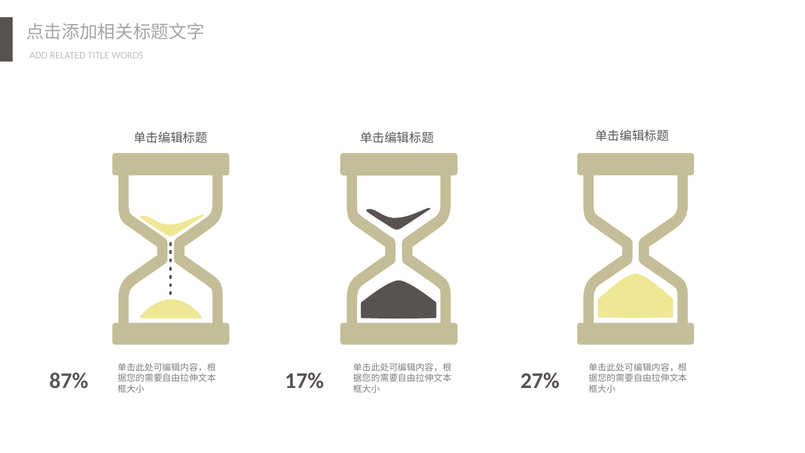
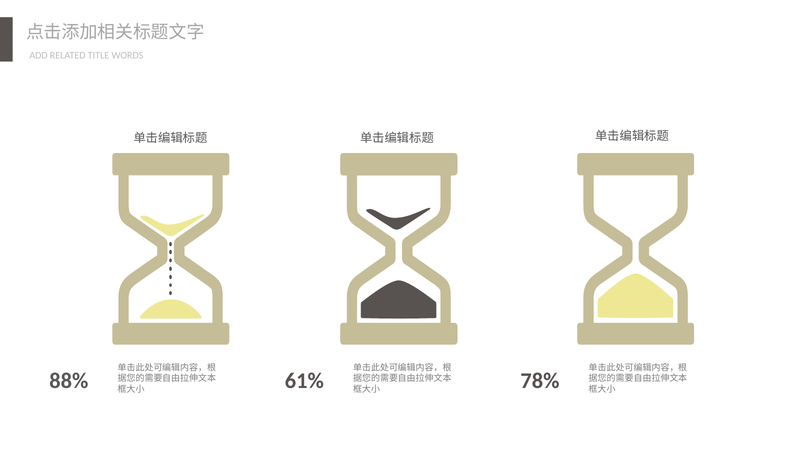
87%: 87% -> 88%
17%: 17% -> 61%
27%: 27% -> 78%
